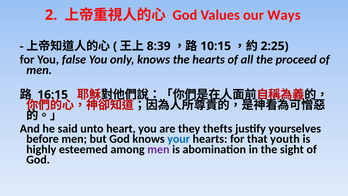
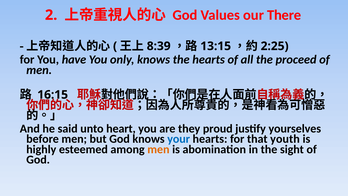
Ways: Ways -> There
10:15: 10:15 -> 13:15
false: false -> have
thefts: thefts -> proud
men at (158, 149) colour: purple -> orange
